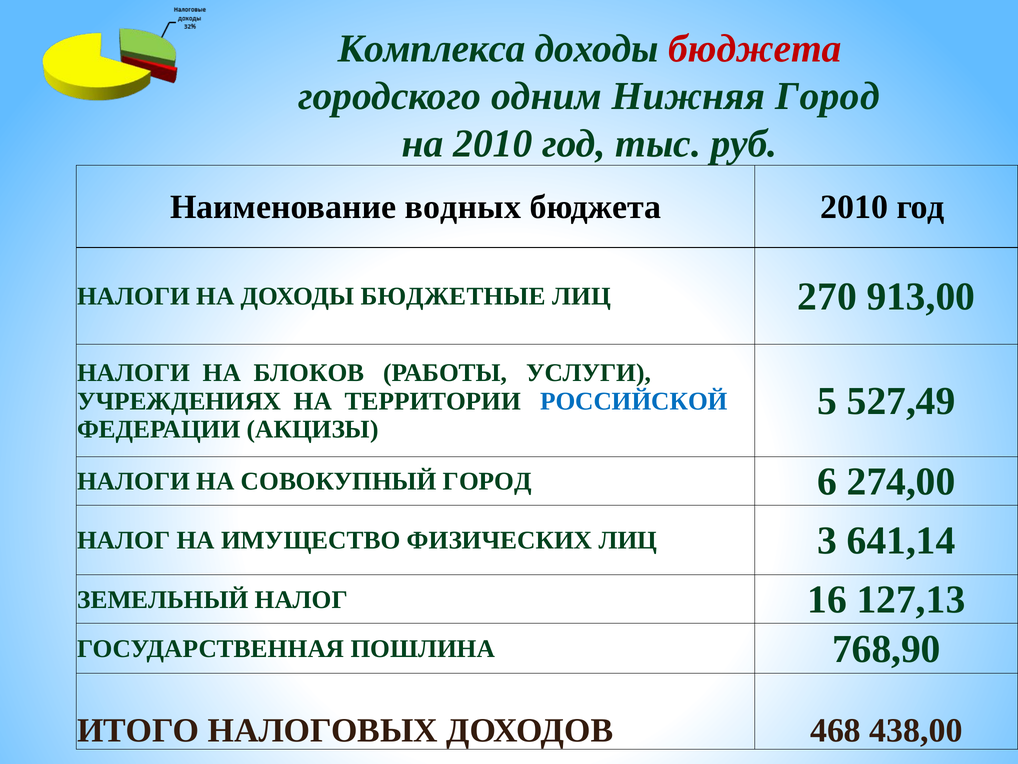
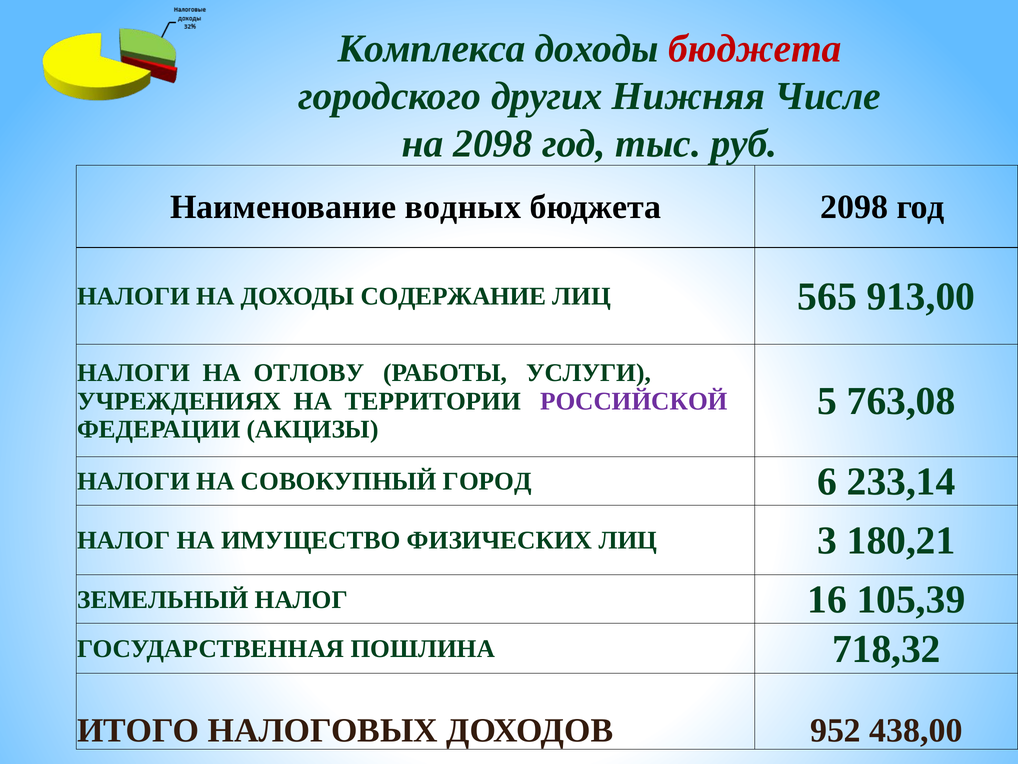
одним: одним -> других
Нижняя Город: Город -> Числе
на 2010: 2010 -> 2098
бюджета 2010: 2010 -> 2098
БЮДЖЕТНЫЕ: БЮДЖЕТНЫЕ -> СОДЕРЖАНИЕ
270: 270 -> 565
БЛОКОВ: БЛОКОВ -> ОТЛОВУ
527,49: 527,49 -> 763,08
РОССИЙСКОЙ colour: blue -> purple
274,00: 274,00 -> 233,14
641,14: 641,14 -> 180,21
127,13: 127,13 -> 105,39
768,90: 768,90 -> 718,32
468: 468 -> 952
